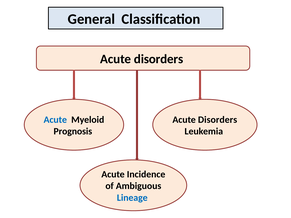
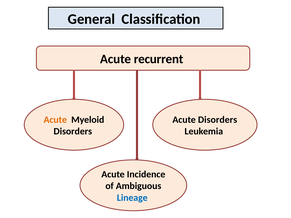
disorders at (159, 59): disorders -> recurrent
Acute at (55, 120) colour: blue -> orange
Prognosis at (73, 131): Prognosis -> Disorders
